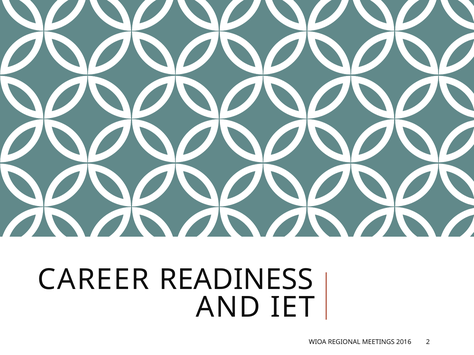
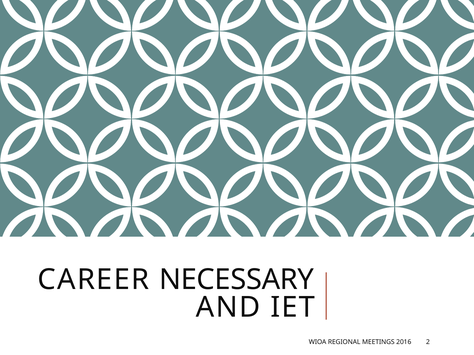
READINESS: READINESS -> NECESSARY
